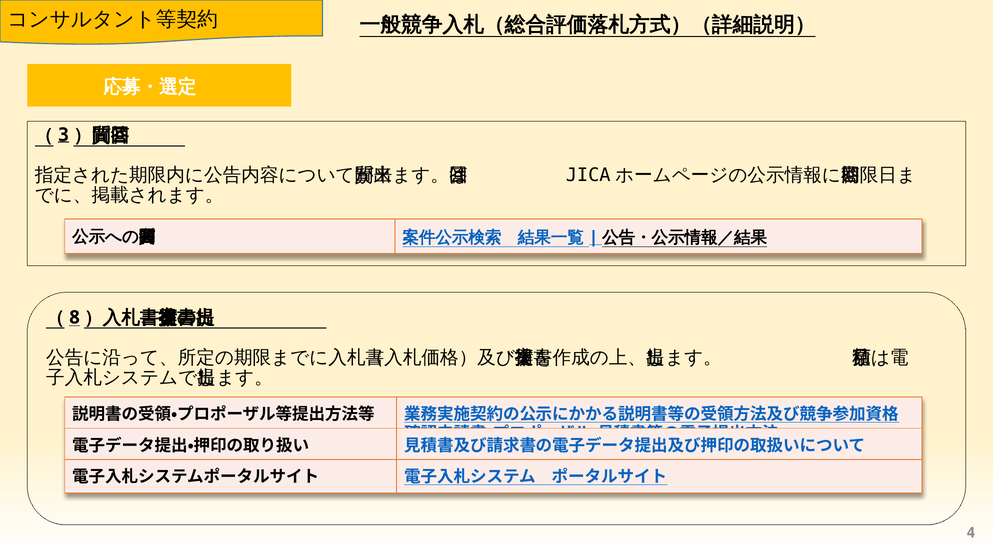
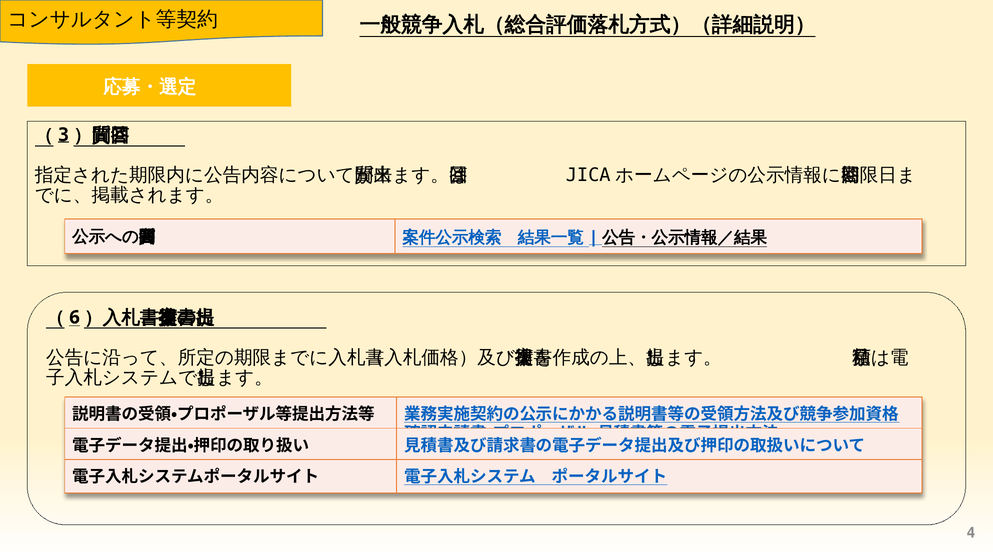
8: 8 -> 6
